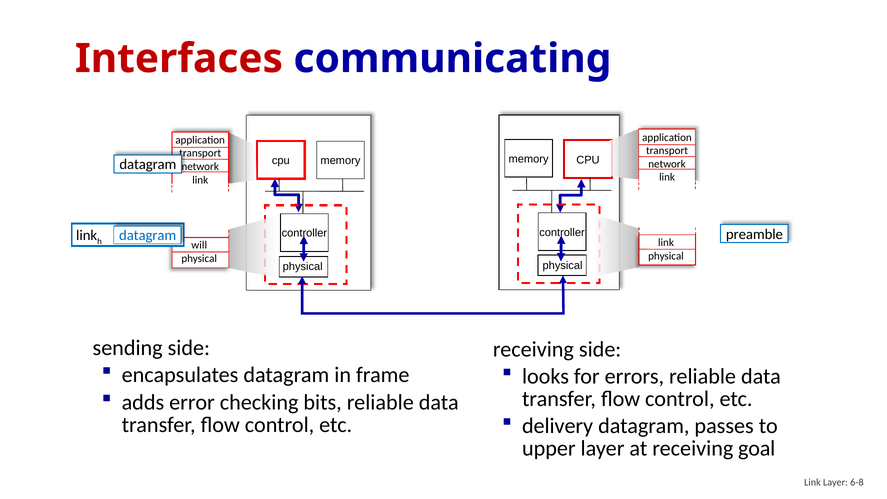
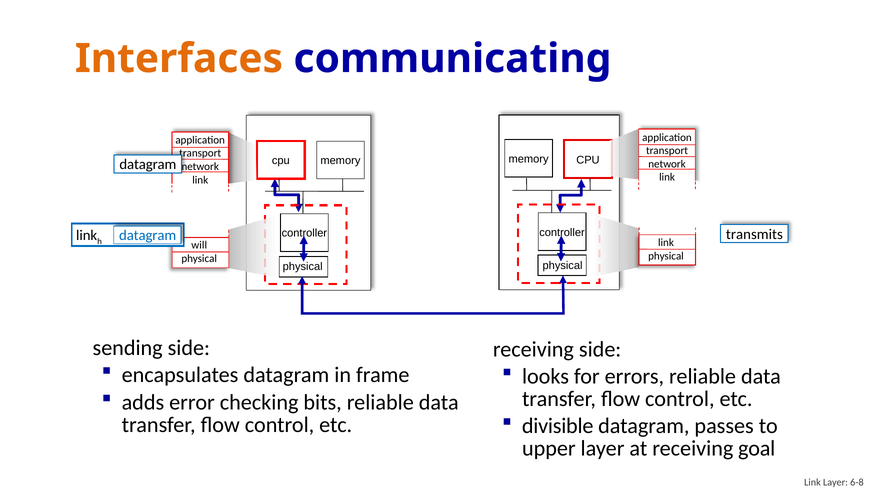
Interfaces colour: red -> orange
preamble: preamble -> transmits
delivery: delivery -> divisible
